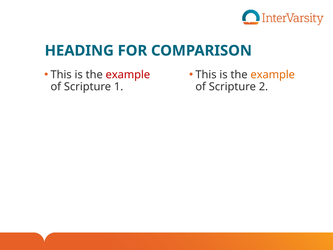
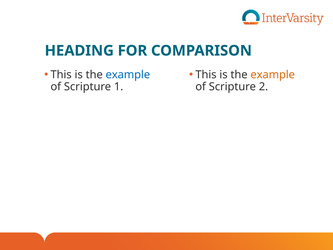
example at (128, 75) colour: red -> blue
